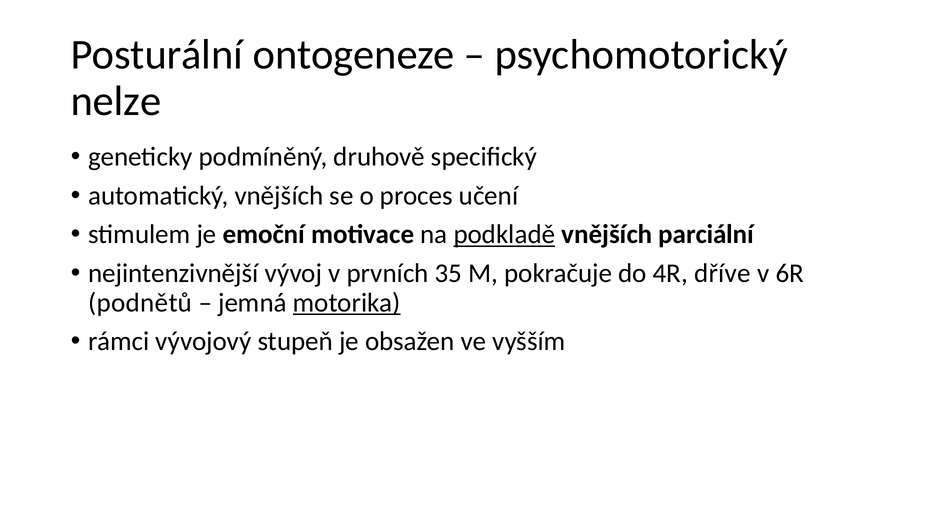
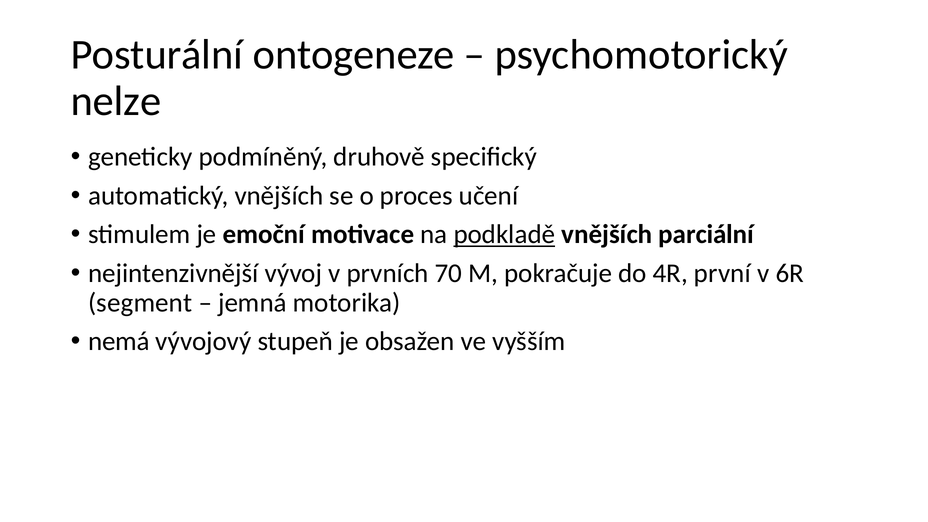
35: 35 -> 70
dříve: dříve -> první
podnětů: podnětů -> segment
motorika underline: present -> none
rámci: rámci -> nemá
